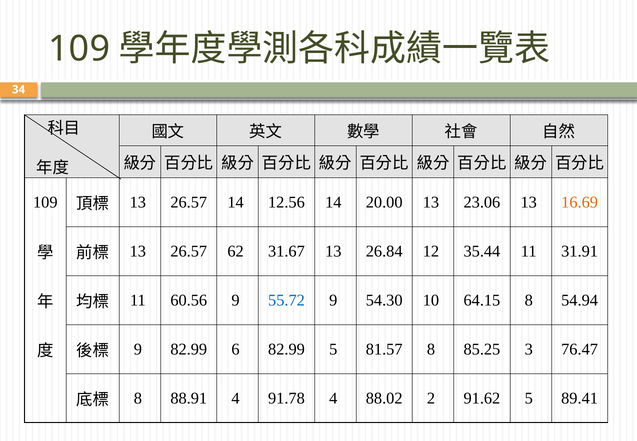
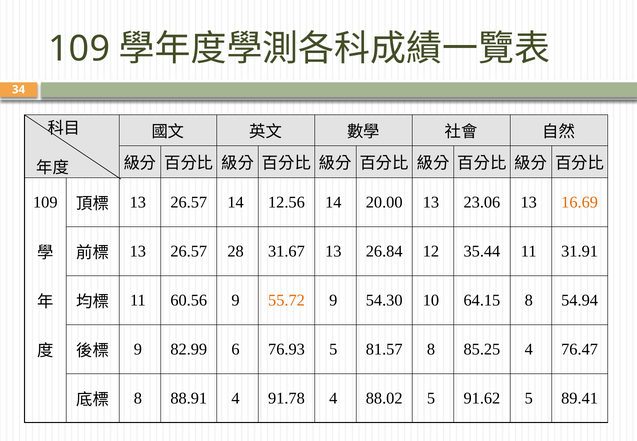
62: 62 -> 28
55.72 colour: blue -> orange
6 82.99: 82.99 -> 76.93
85.25 3: 3 -> 4
88.02 2: 2 -> 5
